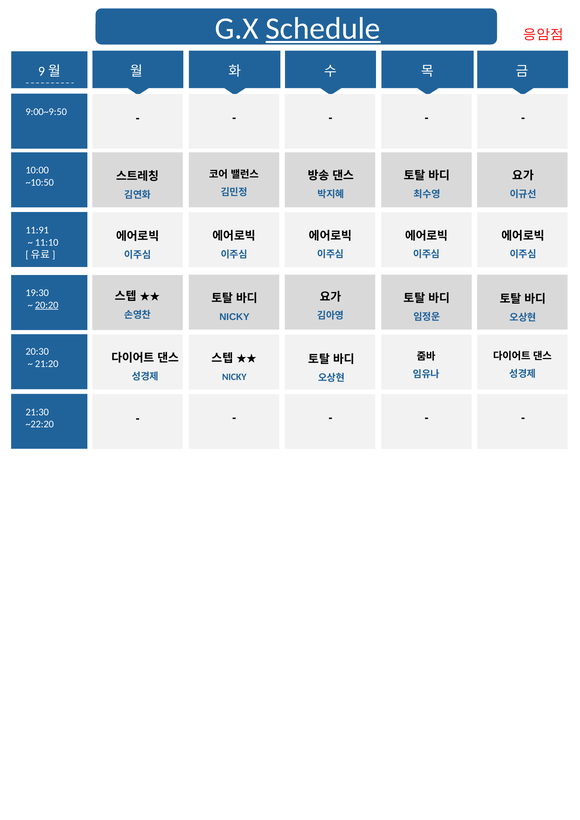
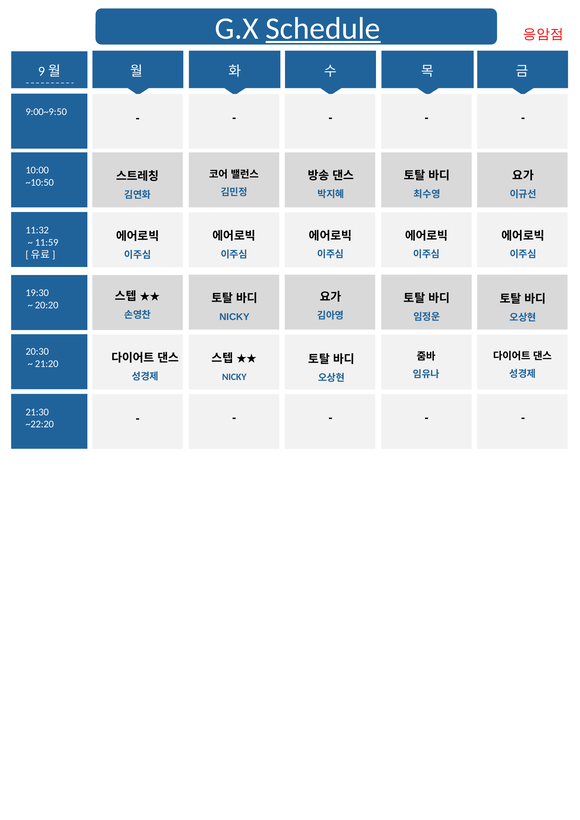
11:91: 11:91 -> 11:32
11:10: 11:10 -> 11:59
20:20 underline: present -> none
